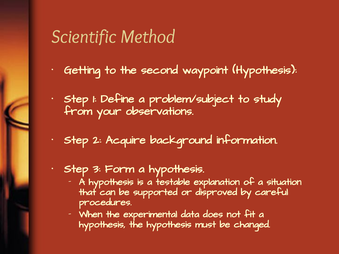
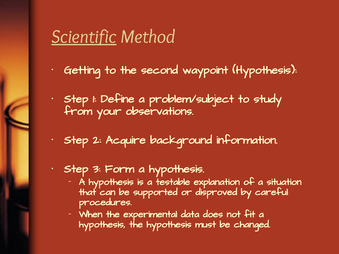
Scientific underline: none -> present
